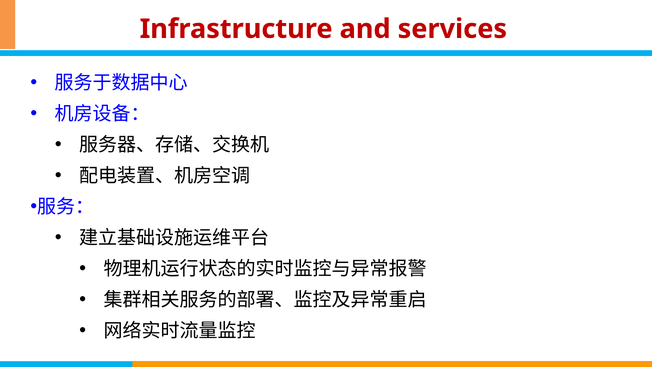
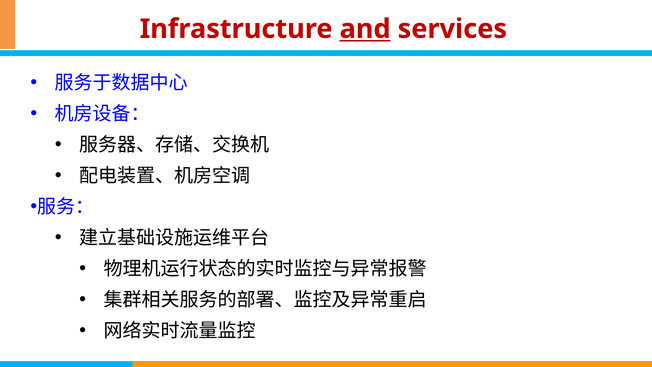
and underline: none -> present
